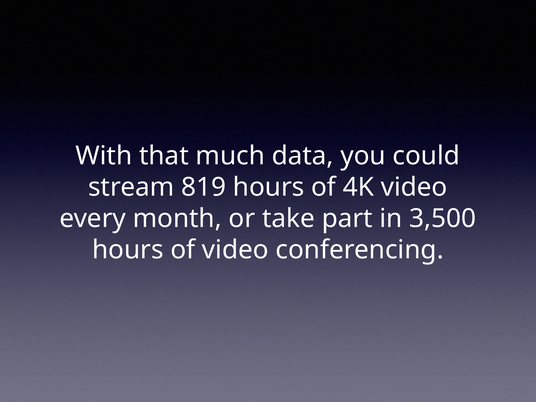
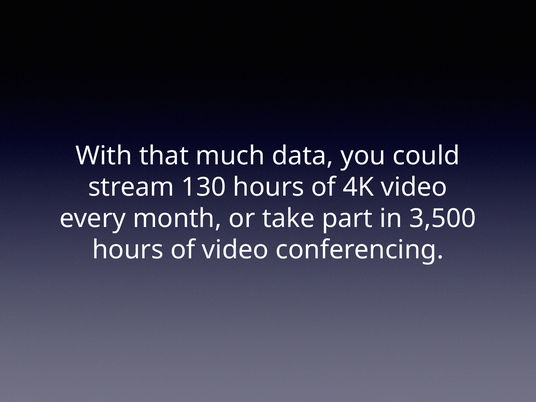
819: 819 -> 130
